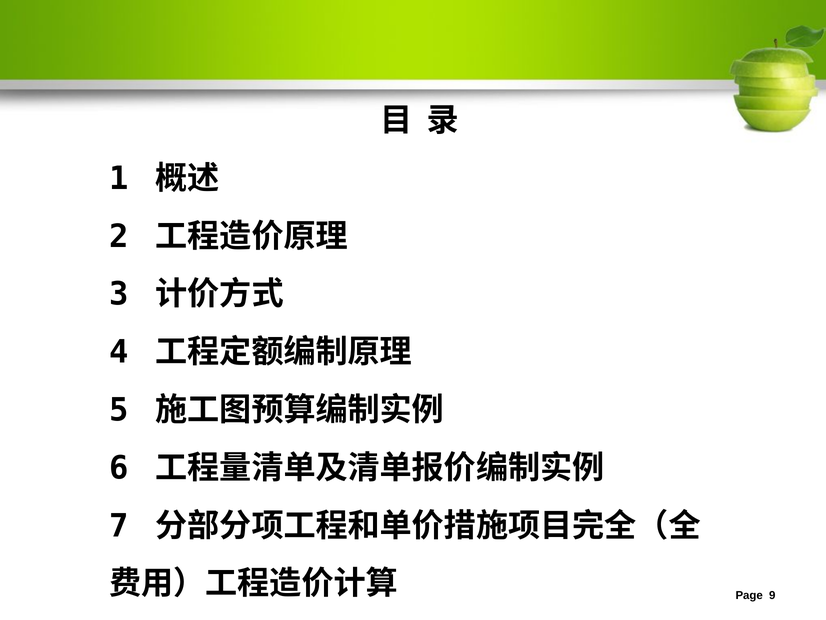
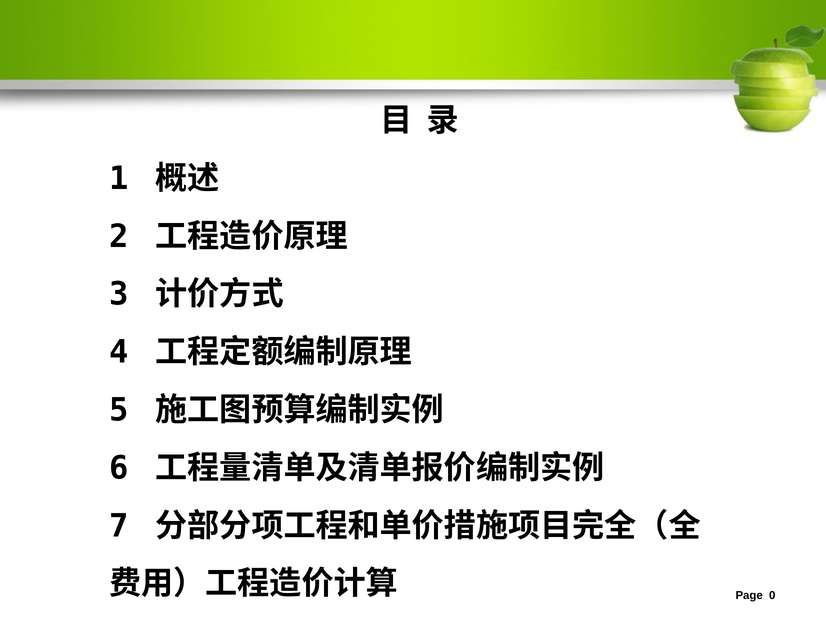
9: 9 -> 0
